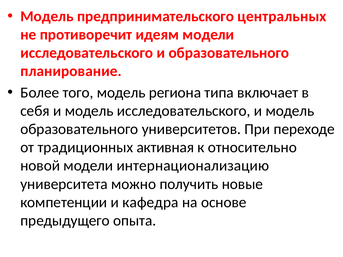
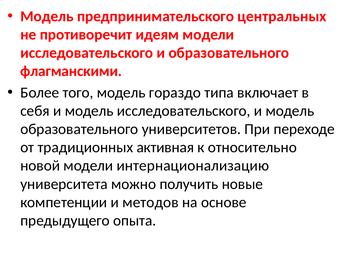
планирование: планирование -> флагманскими
региона: региона -> гораздо
кафедра: кафедра -> методов
